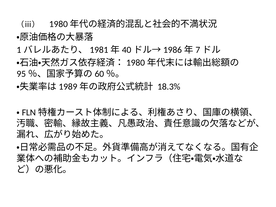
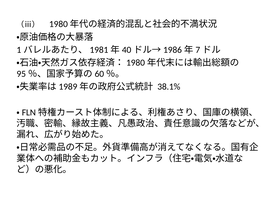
18.3%: 18.3% -> 38.1%
